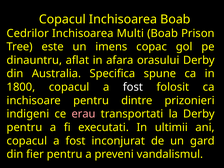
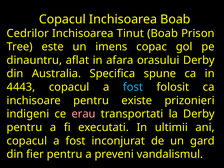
Multi: Multi -> Tinut
1800: 1800 -> 4443
fost at (133, 87) colour: white -> light blue
dintre: dintre -> existe
